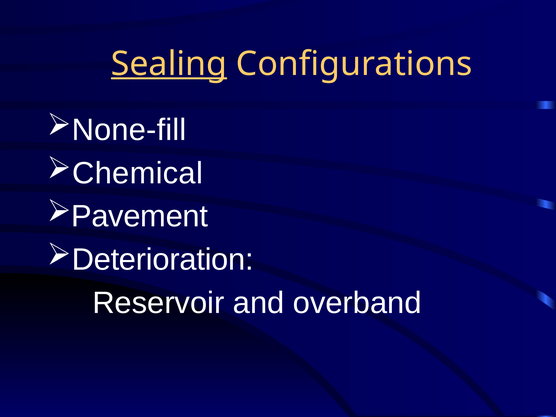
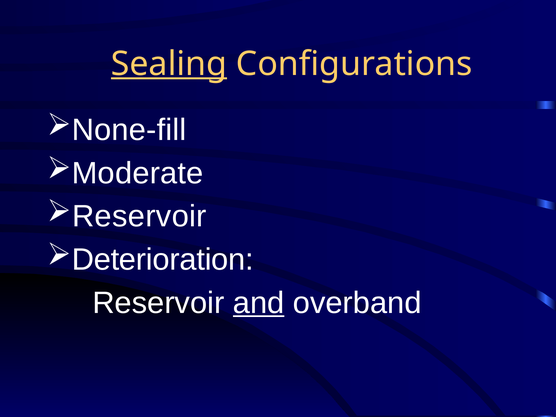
Chemical: Chemical -> Moderate
Pavement at (140, 216): Pavement -> Reservoir
and underline: none -> present
